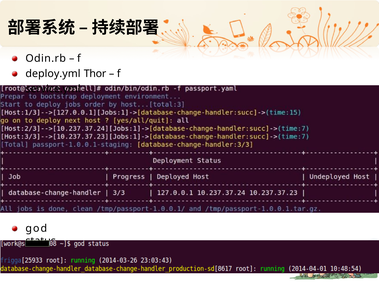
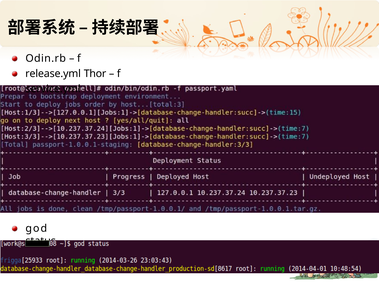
deploy.yml: deploy.yml -> release.yml
